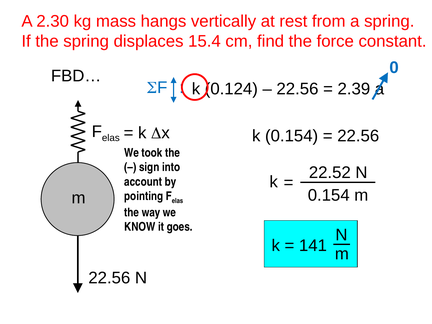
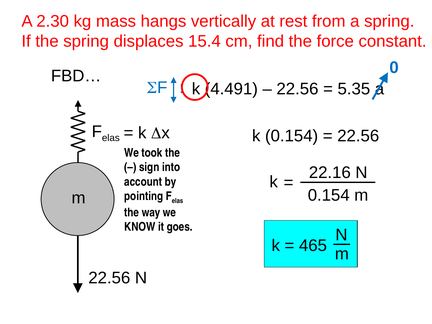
0.124: 0.124 -> 4.491
2.39: 2.39 -> 5.35
22.52: 22.52 -> 22.16
141: 141 -> 465
